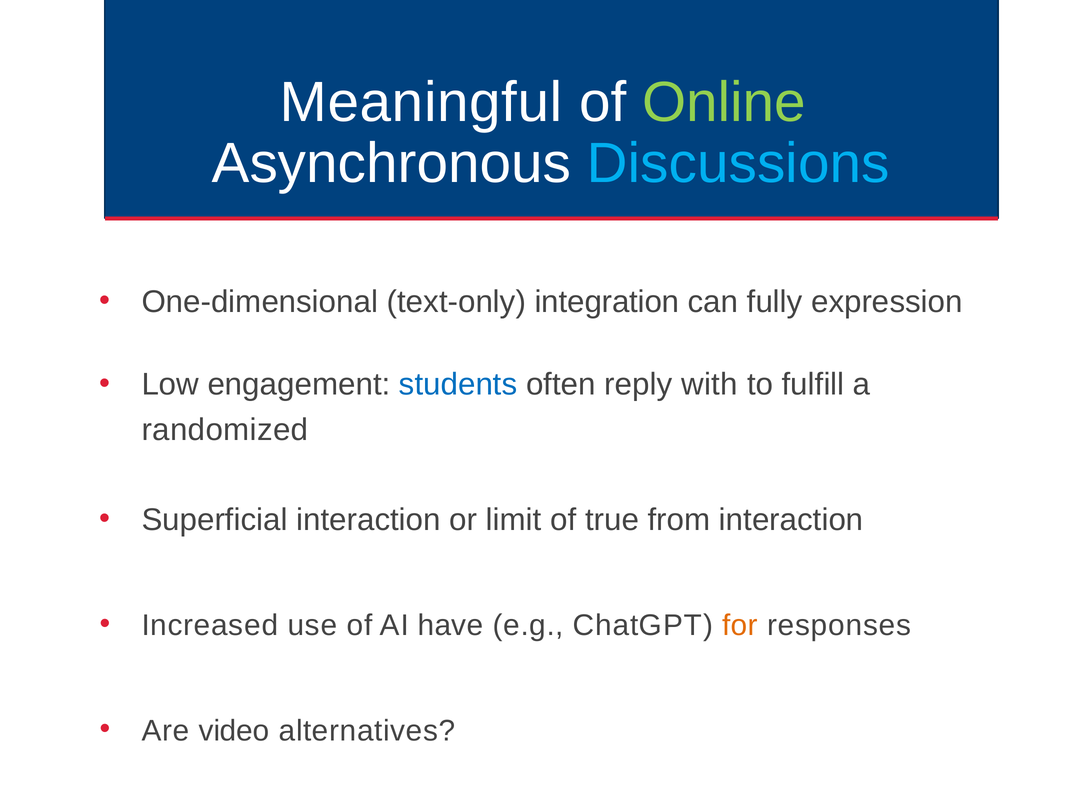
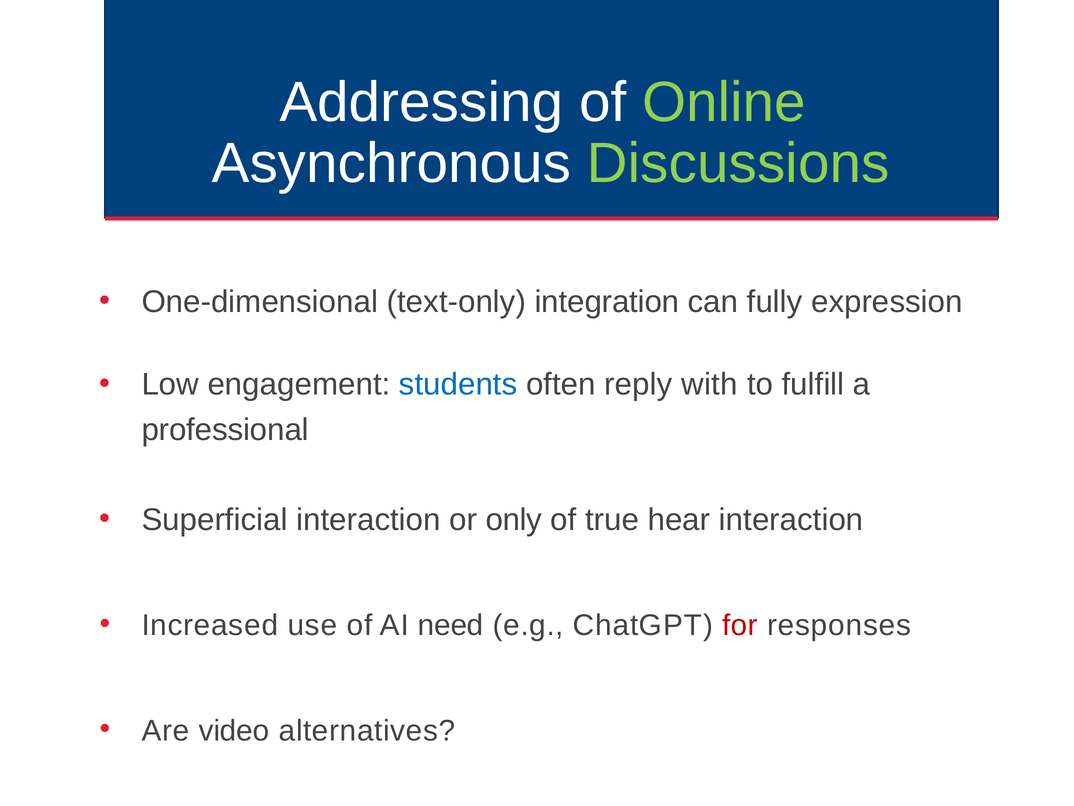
Meaningful: Meaningful -> Addressing
Discussions colour: light blue -> light green
randomized: randomized -> professional
limit: limit -> only
from: from -> hear
have: have -> need
for colour: orange -> red
